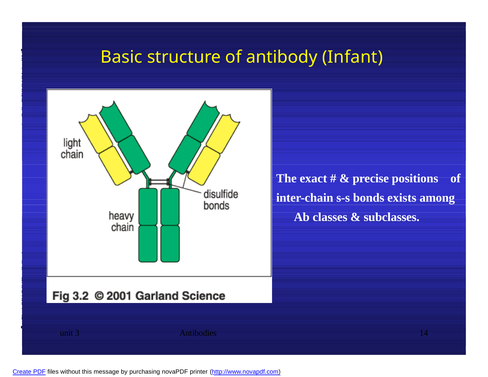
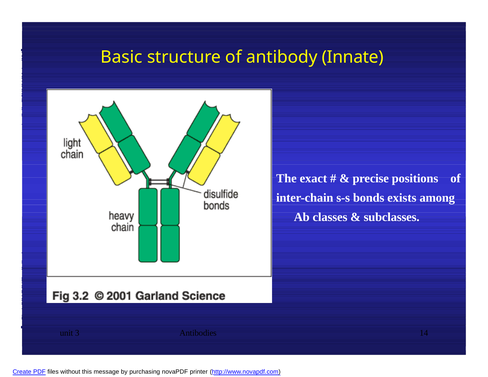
Infant: Infant -> Innate
